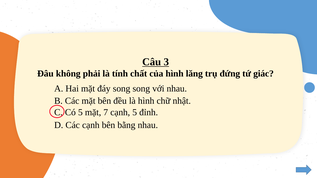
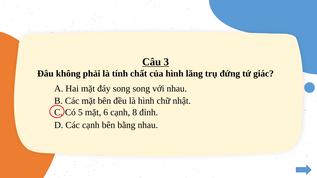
7: 7 -> 6
cạnh 5: 5 -> 8
